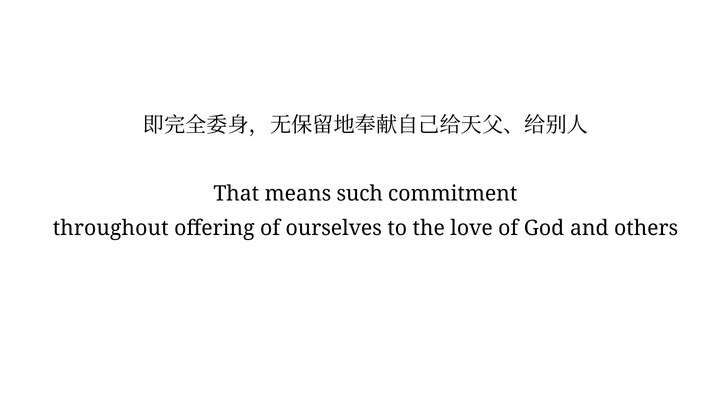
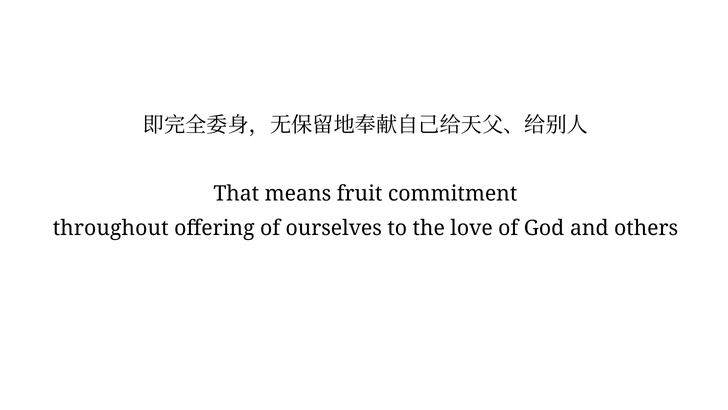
such: such -> fruit
